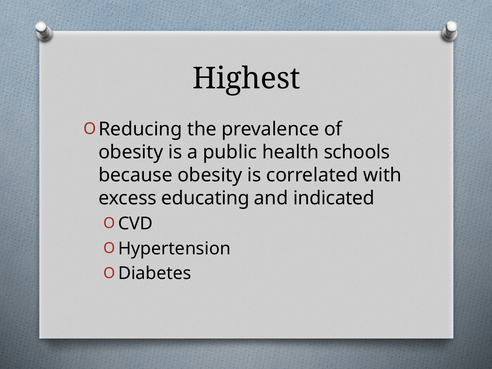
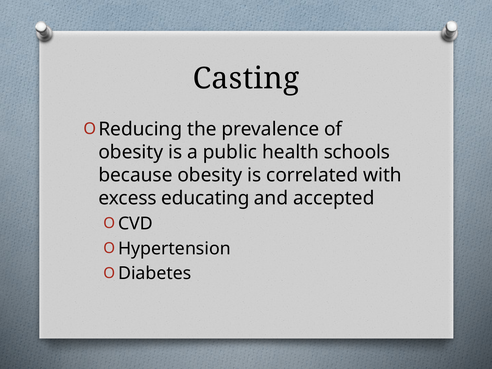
Highest: Highest -> Casting
indicated: indicated -> accepted
